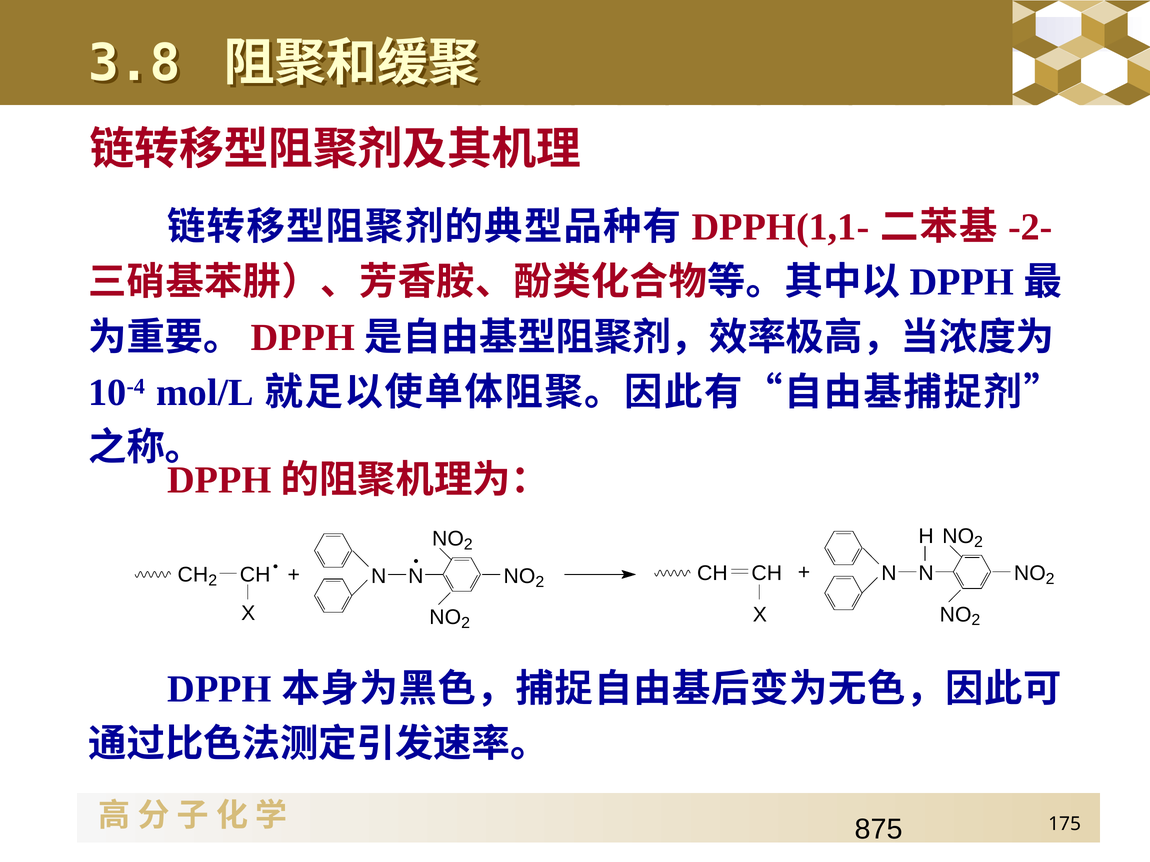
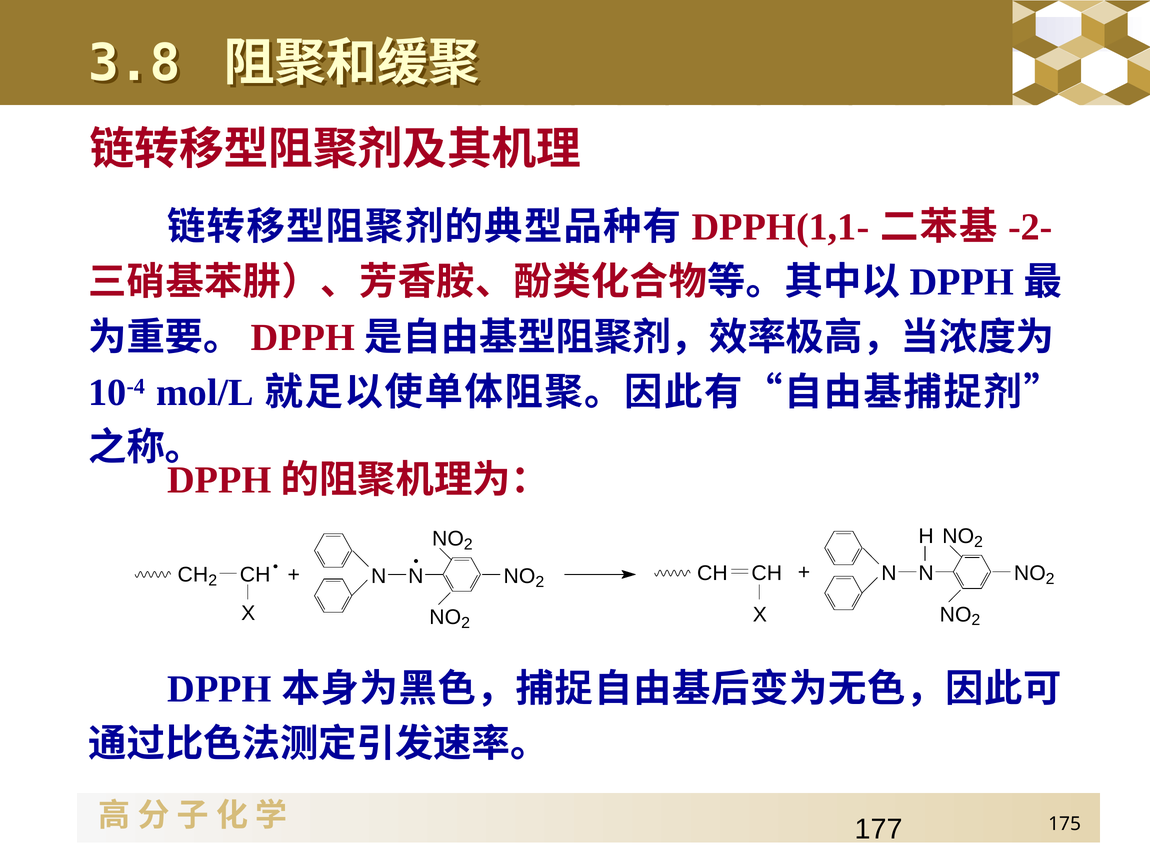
875: 875 -> 177
